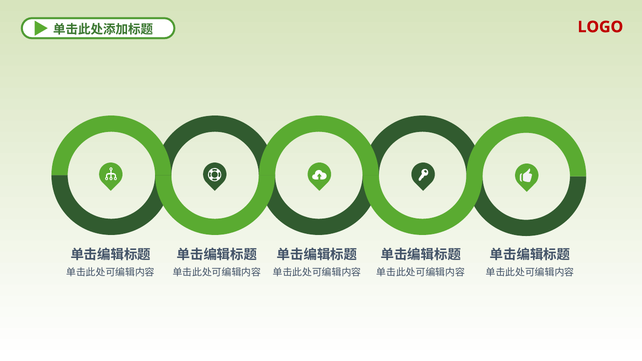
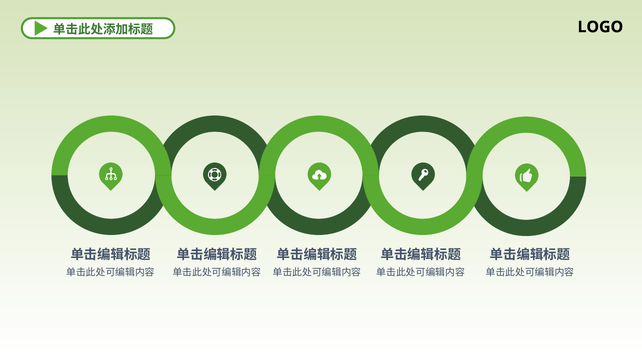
LOGO colour: red -> black
